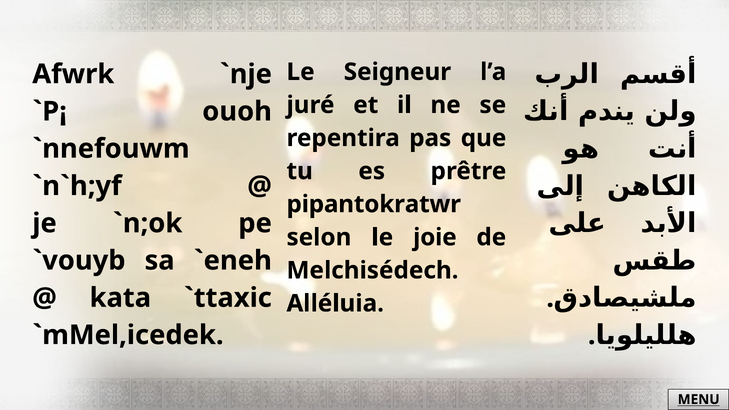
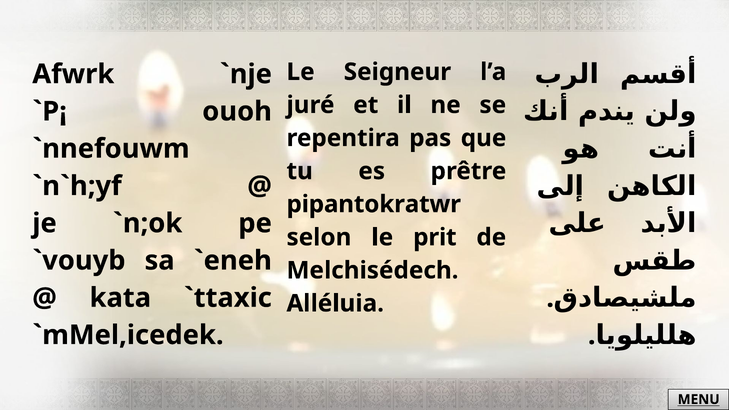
joie: joie -> prit
